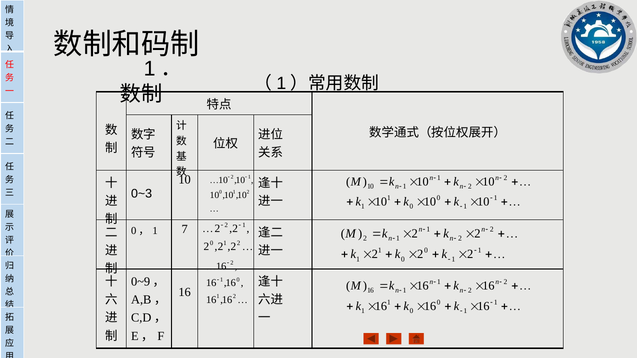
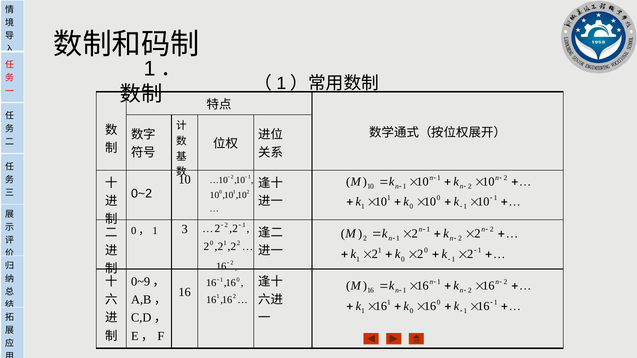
0~3: 0~3 -> 0~2
7: 7 -> 3
